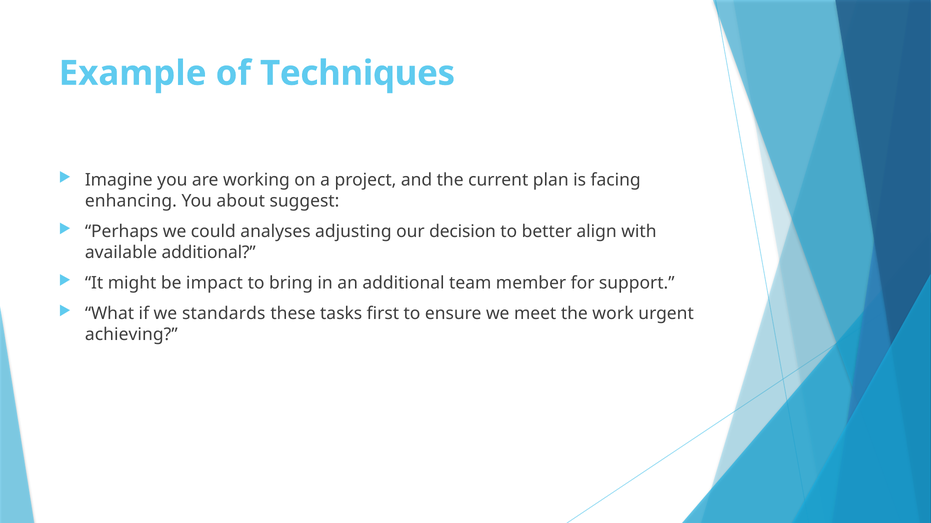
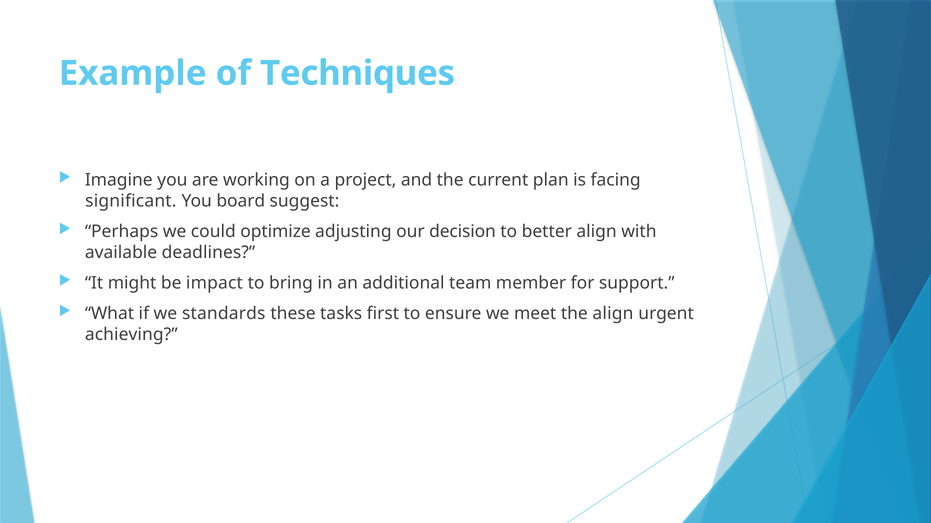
enhancing: enhancing -> significant
about: about -> board
analyses: analyses -> optimize
available additional: additional -> deadlines
the work: work -> align
